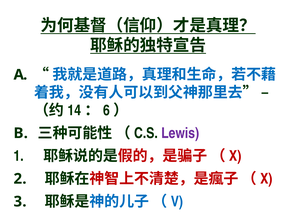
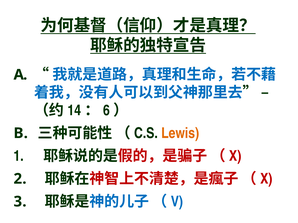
Lewis colour: purple -> orange
